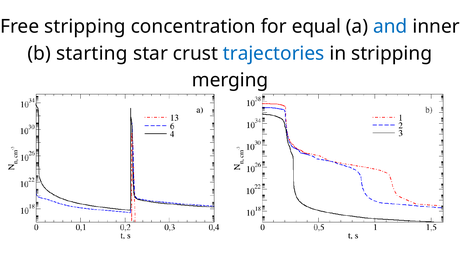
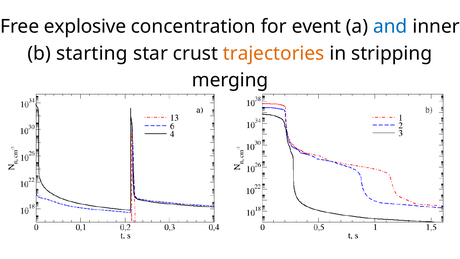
Free stripping: stripping -> explosive
equal: equal -> event
trajectories colour: blue -> orange
